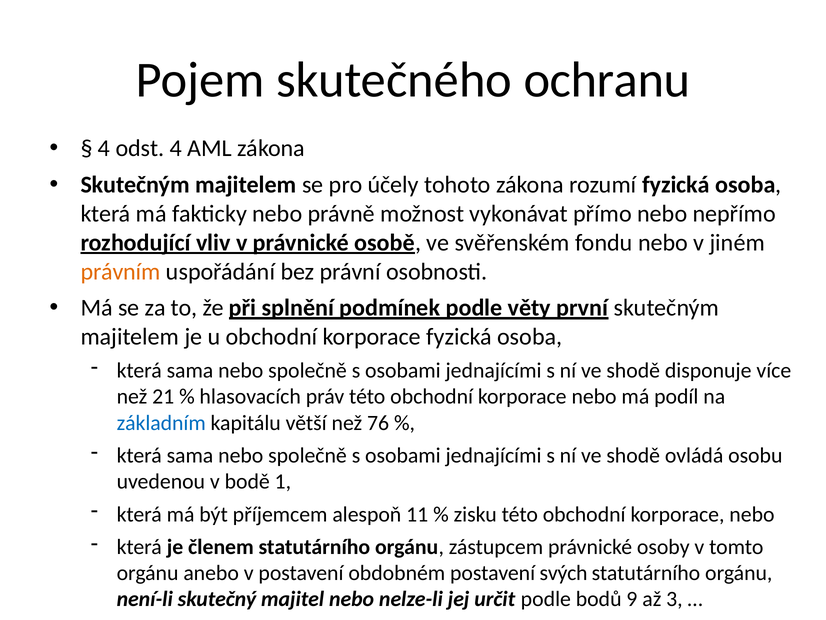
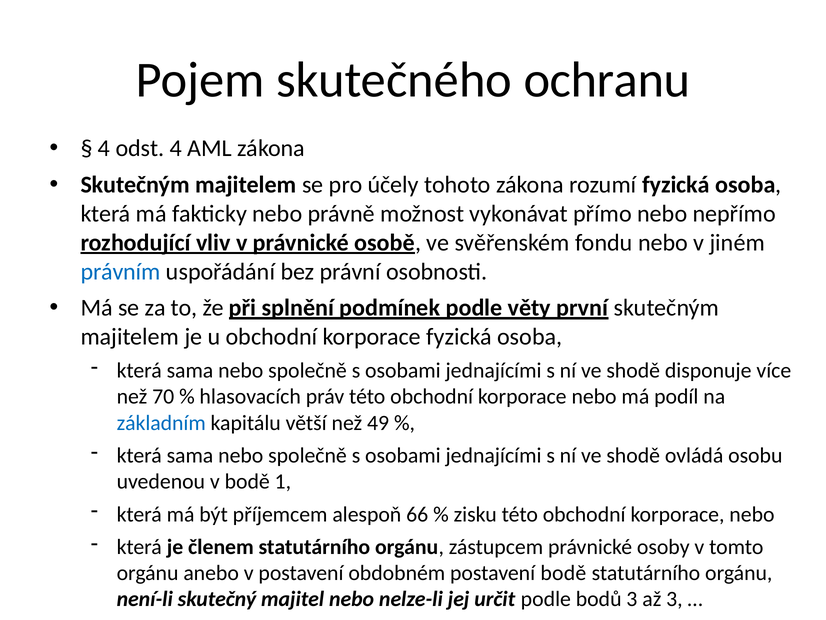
právním colour: orange -> blue
21: 21 -> 70
76: 76 -> 49
11: 11 -> 66
postavení svých: svých -> bodě
bodů 9: 9 -> 3
